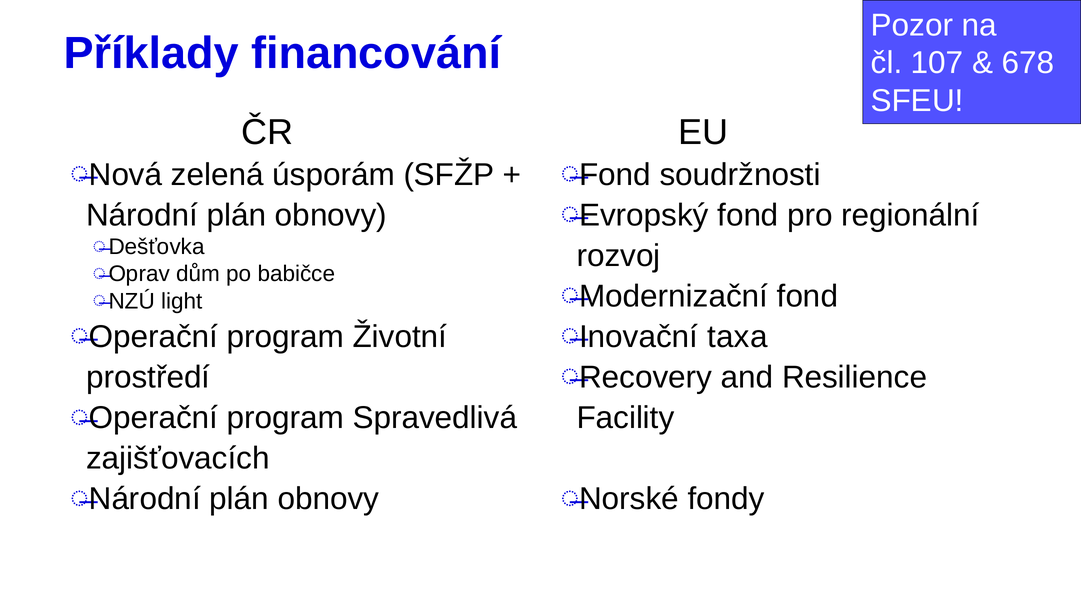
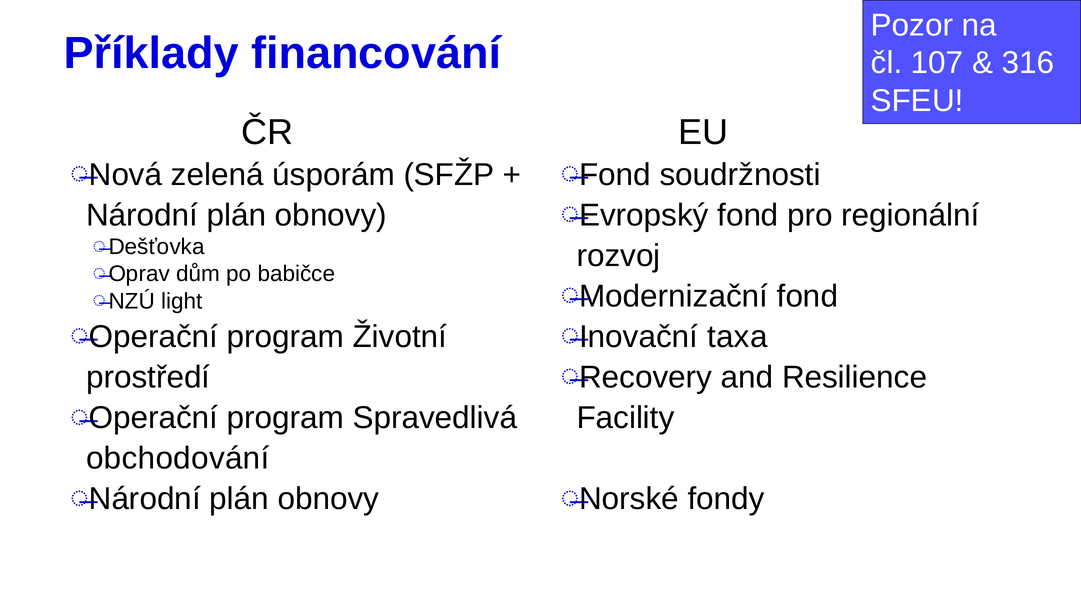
678: 678 -> 316
zajišťovacích: zajišťovacích -> obchodování
